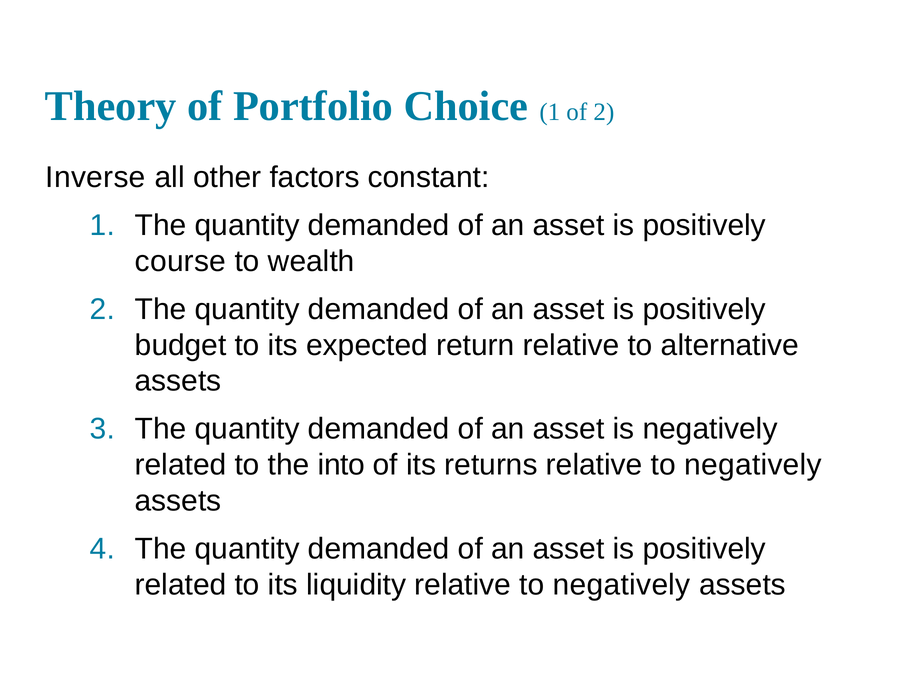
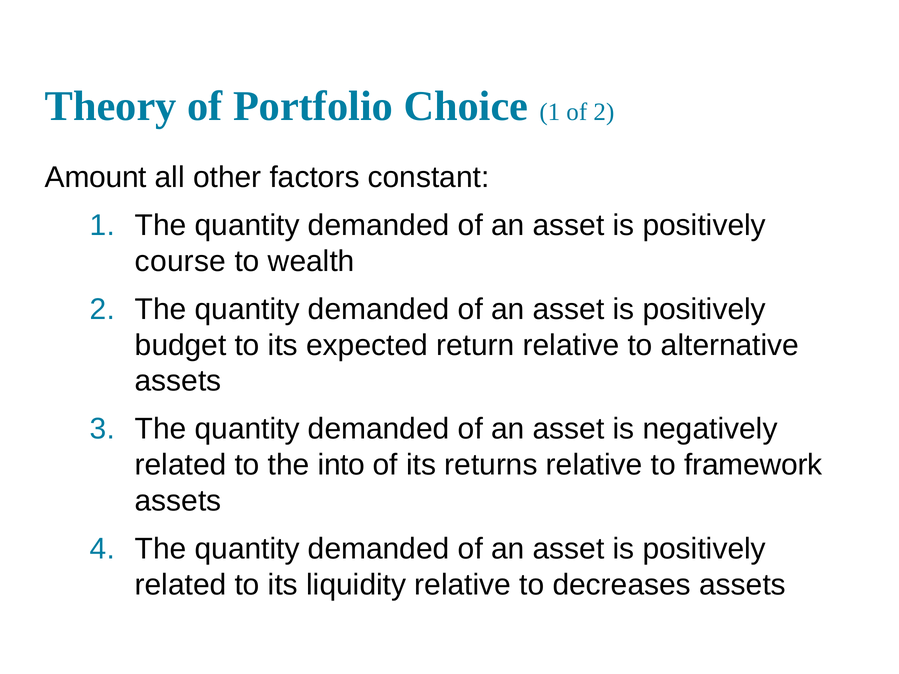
Inverse: Inverse -> Amount
returns relative to negatively: negatively -> framework
liquidity relative to negatively: negatively -> decreases
